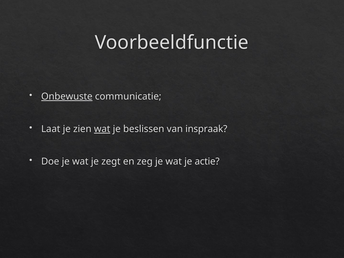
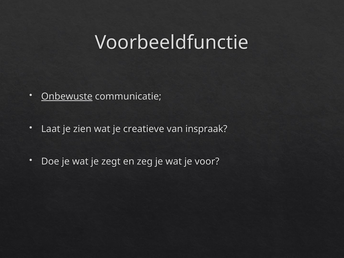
wat at (102, 129) underline: present -> none
beslissen: beslissen -> creatieve
actie: actie -> voor
